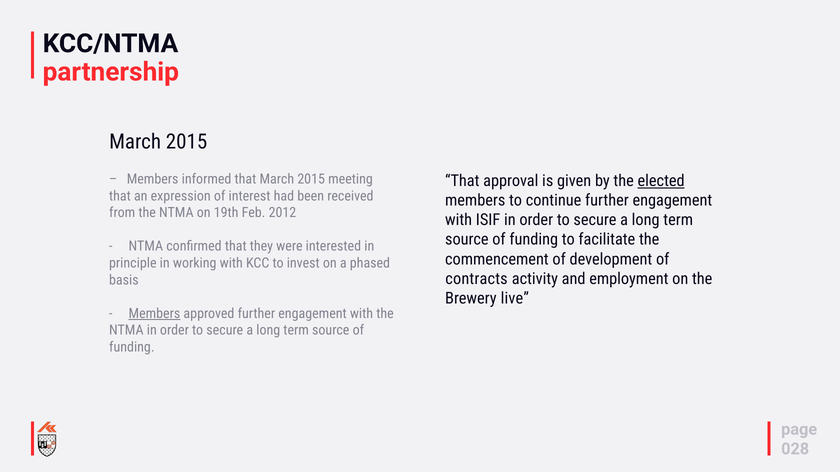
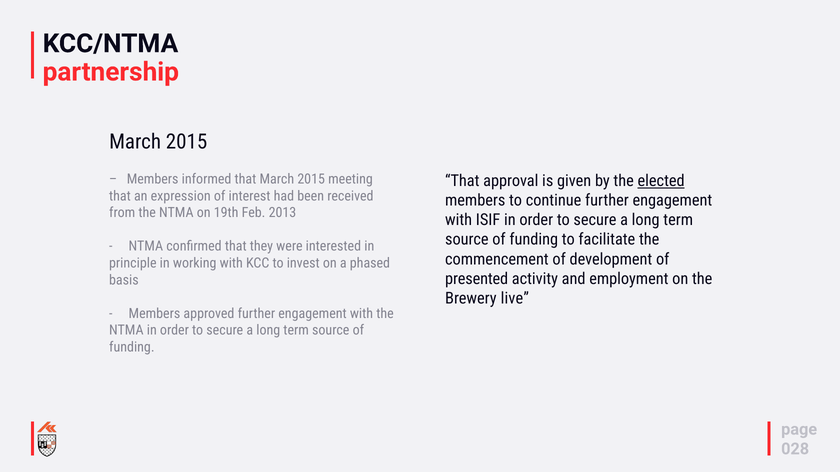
2012: 2012 -> 2013
contracts: contracts -> presented
Members at (154, 314) underline: present -> none
